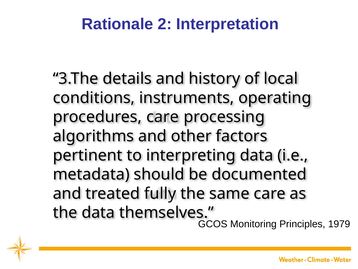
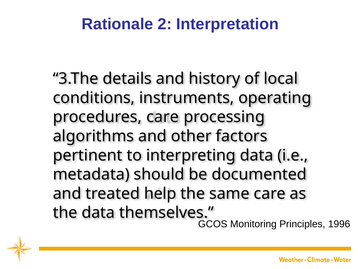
fully: fully -> help
1979: 1979 -> 1996
